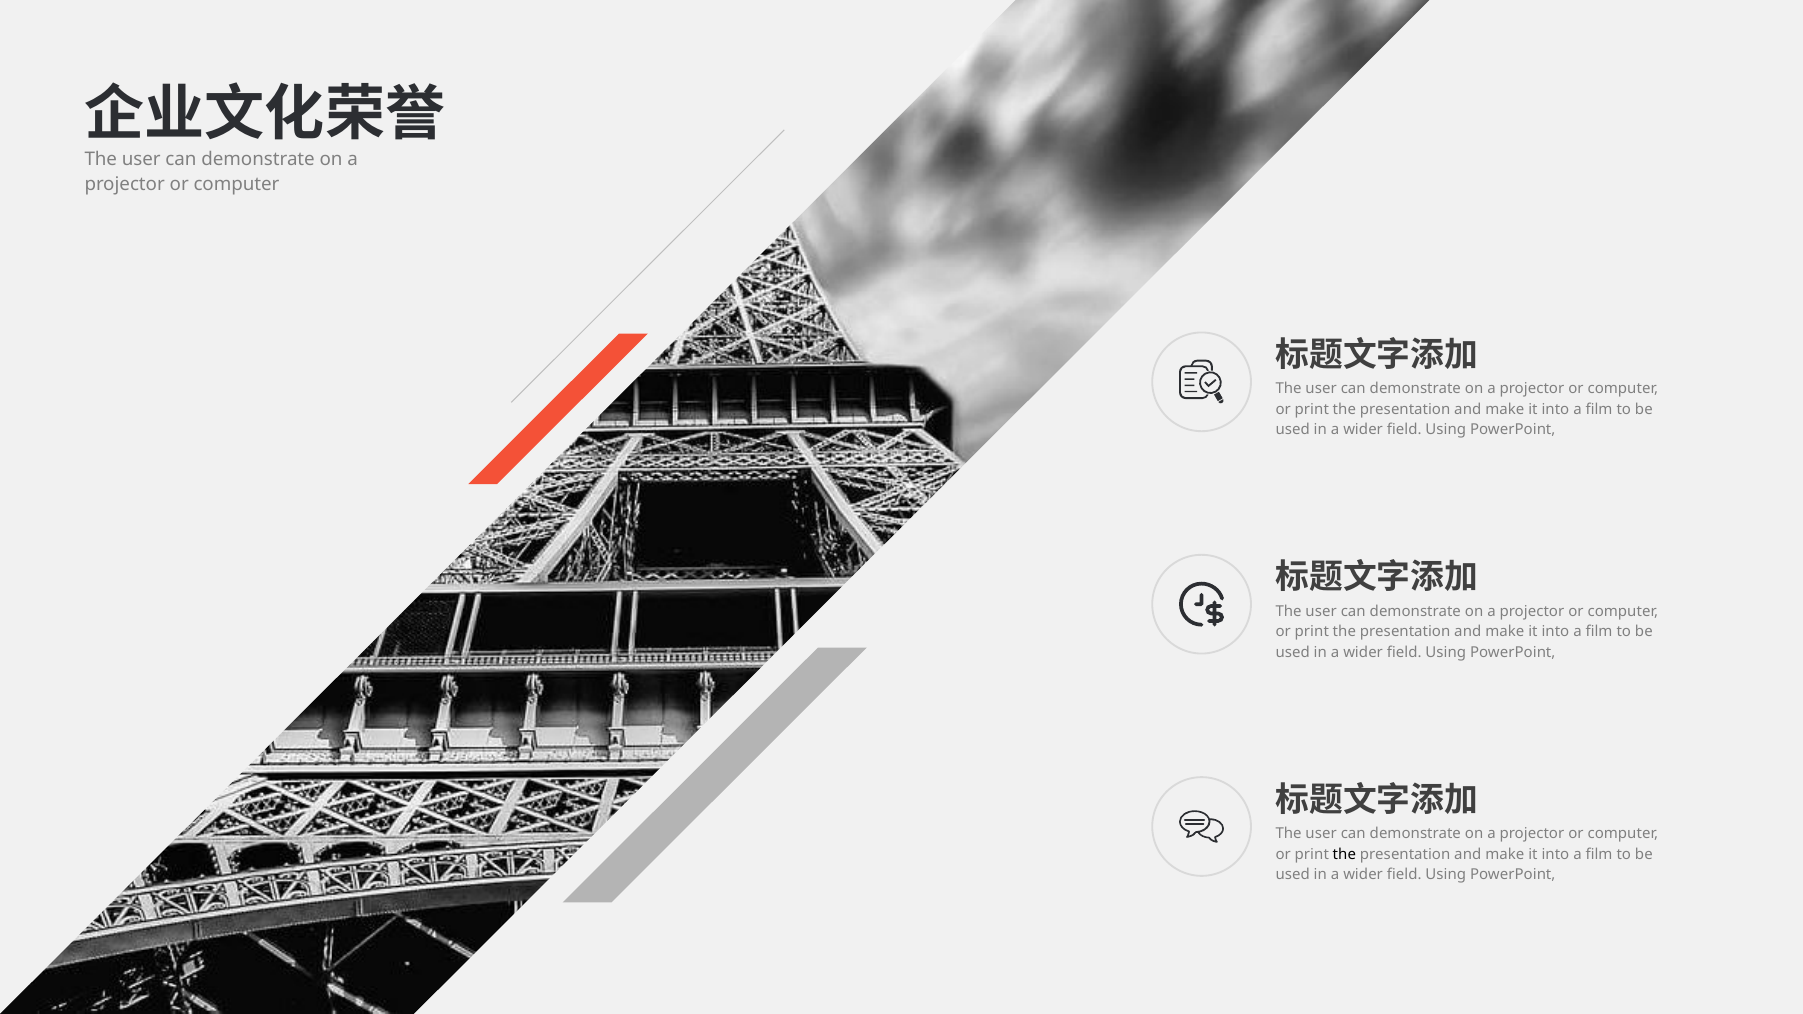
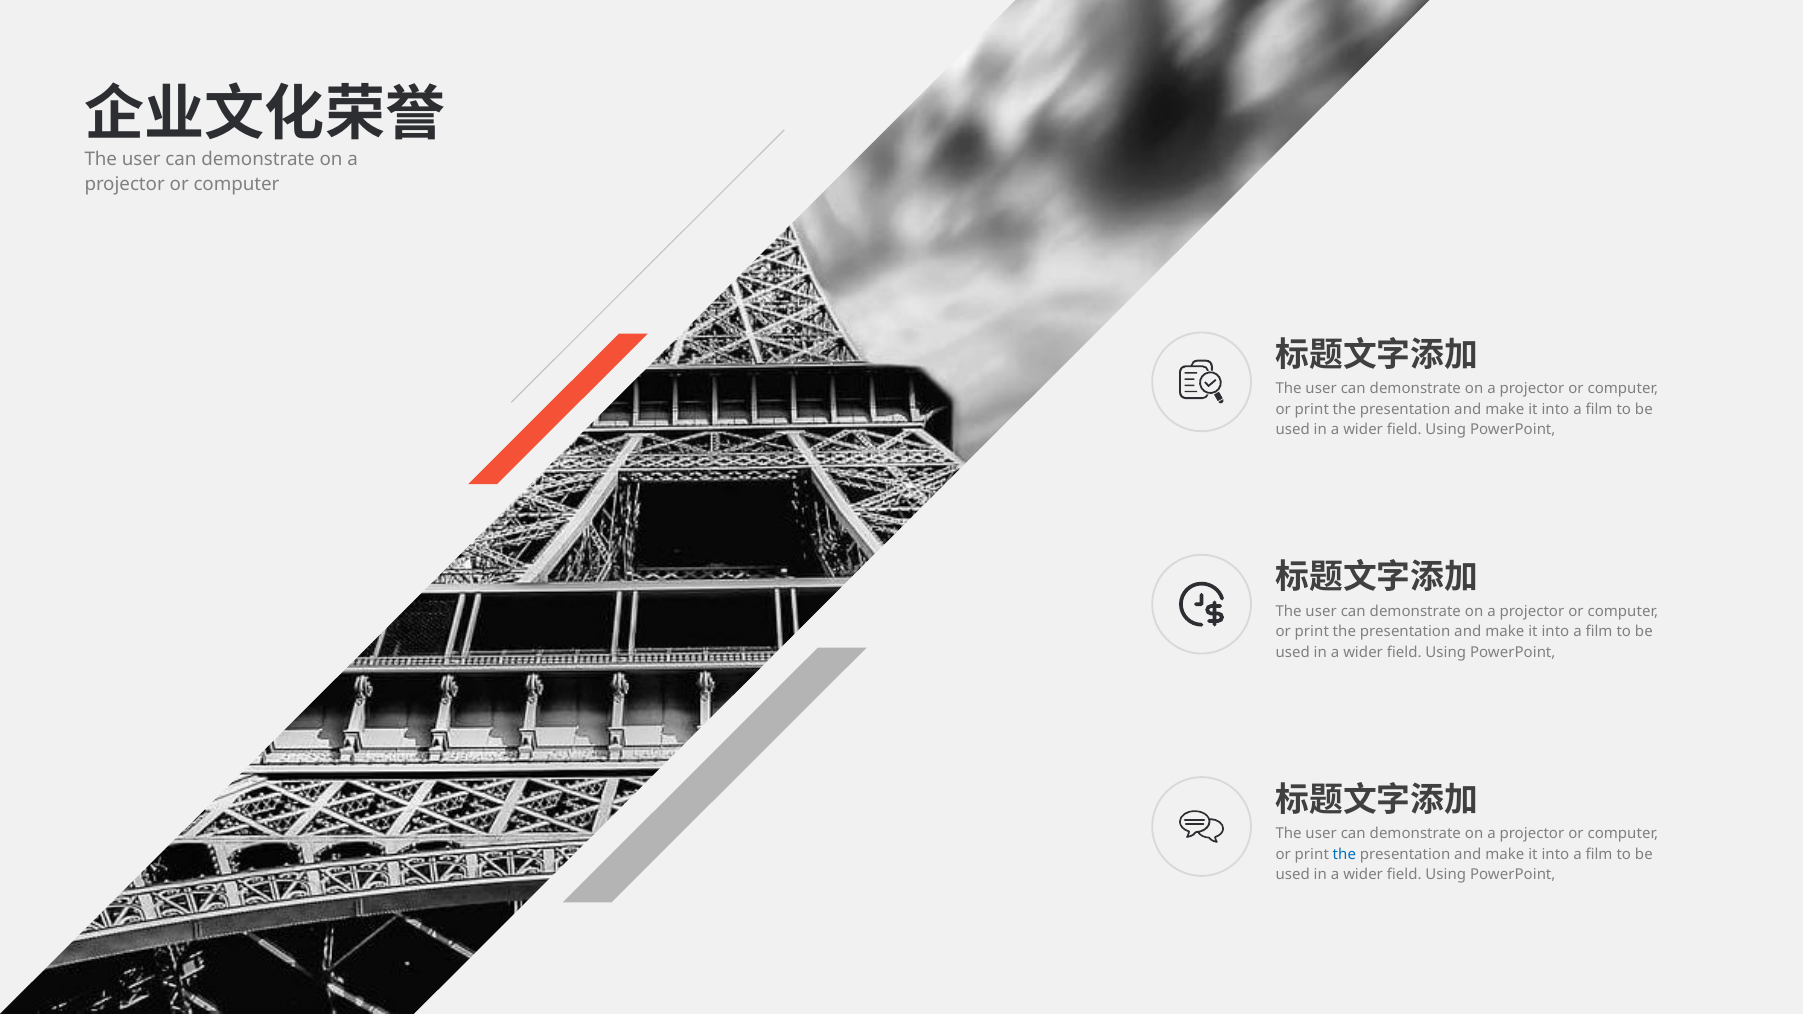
the at (1344, 854) colour: black -> blue
